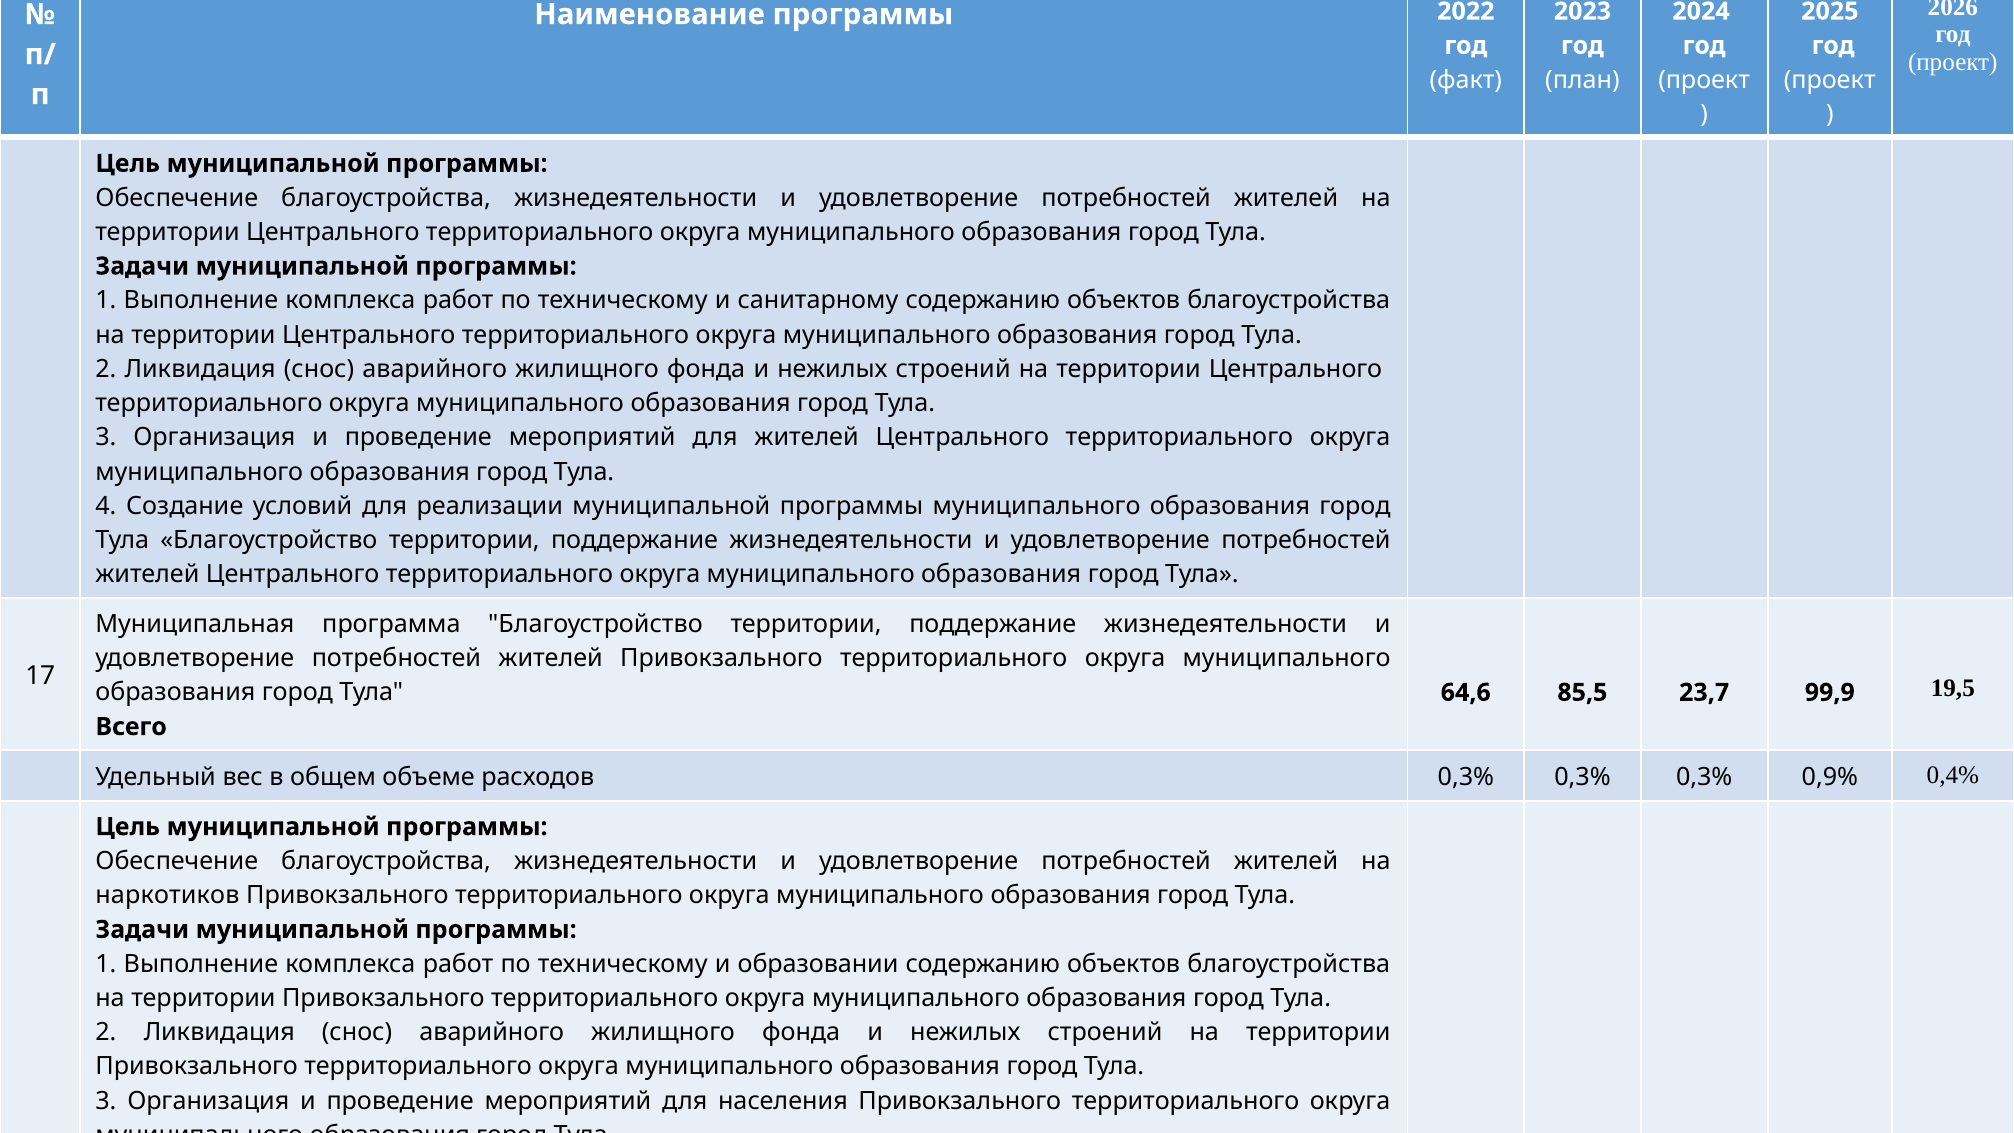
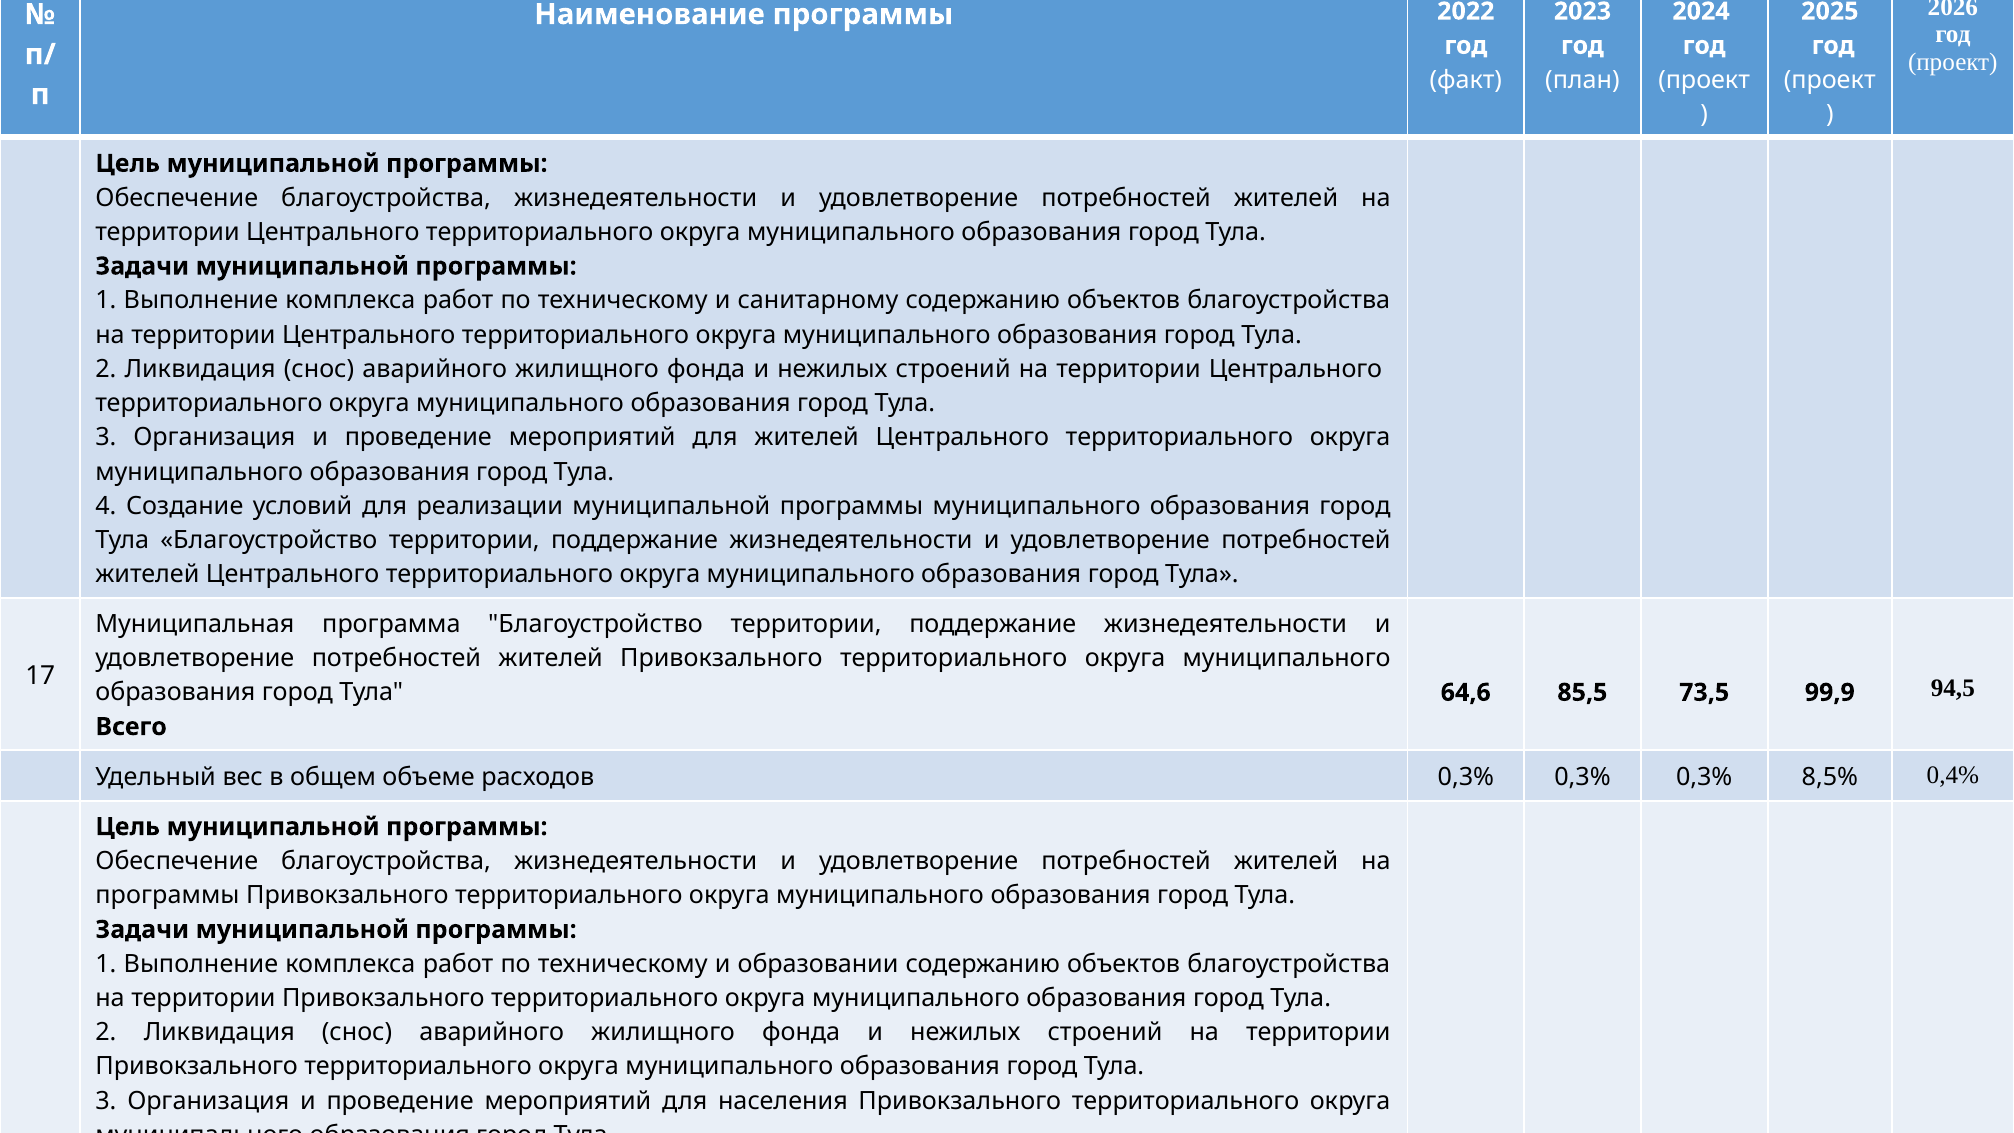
23,7: 23,7 -> 73,5
19,5: 19,5 -> 94,5
0,9%: 0,9% -> 8,5%
наркотиков at (167, 895): наркотиков -> программы
